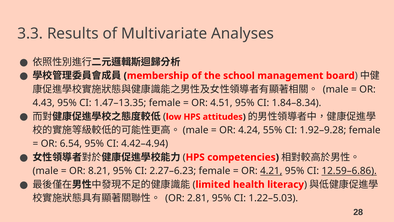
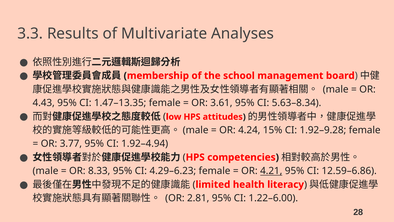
4.51: 4.51 -> 3.61
1.84–8.34: 1.84–8.34 -> 5.63–8.34
55%: 55% -> 15%
6.54: 6.54 -> 3.77
4.42–4.94: 4.42–4.94 -> 1.92–4.94
8.21: 8.21 -> 8.33
2.27–6.23: 2.27–6.23 -> 4.29–6.23
12.59–6.86 underline: present -> none
1.22–5.03: 1.22–5.03 -> 1.22–6.00
